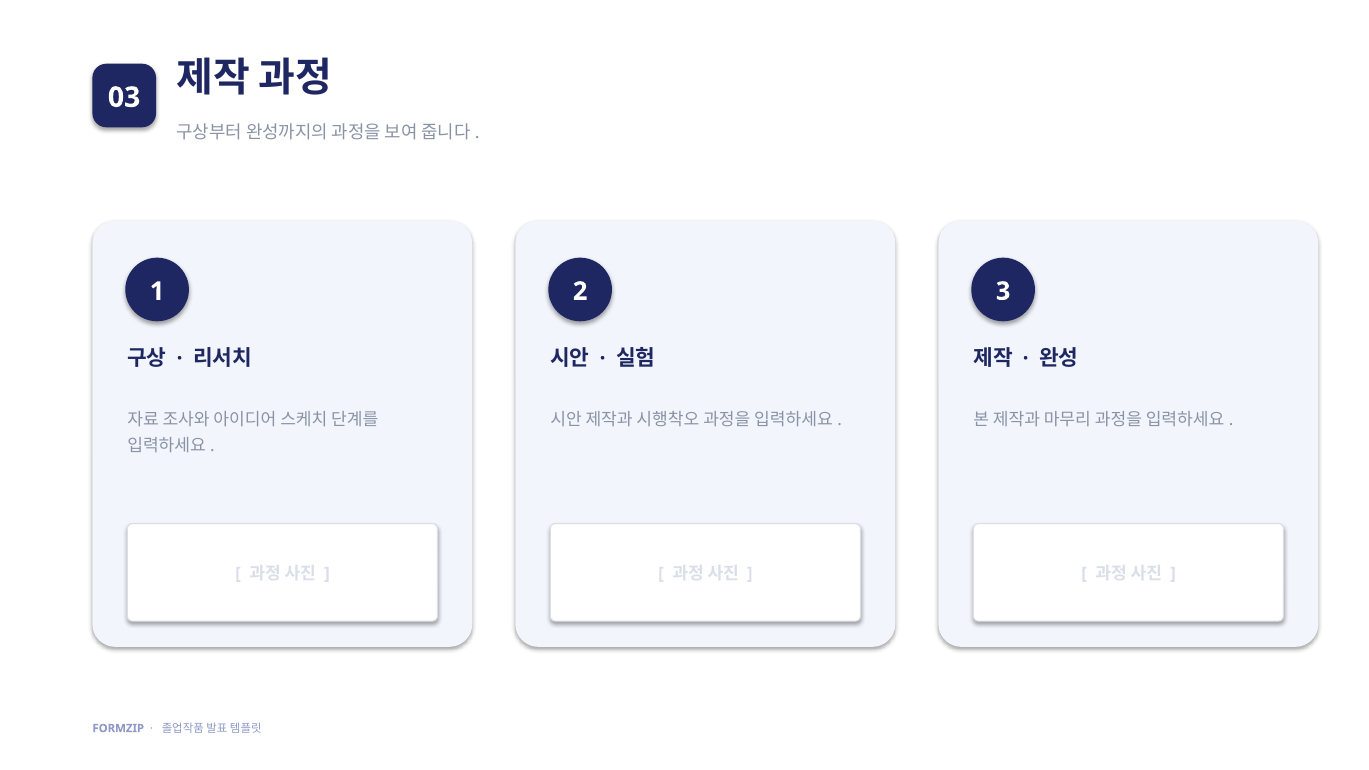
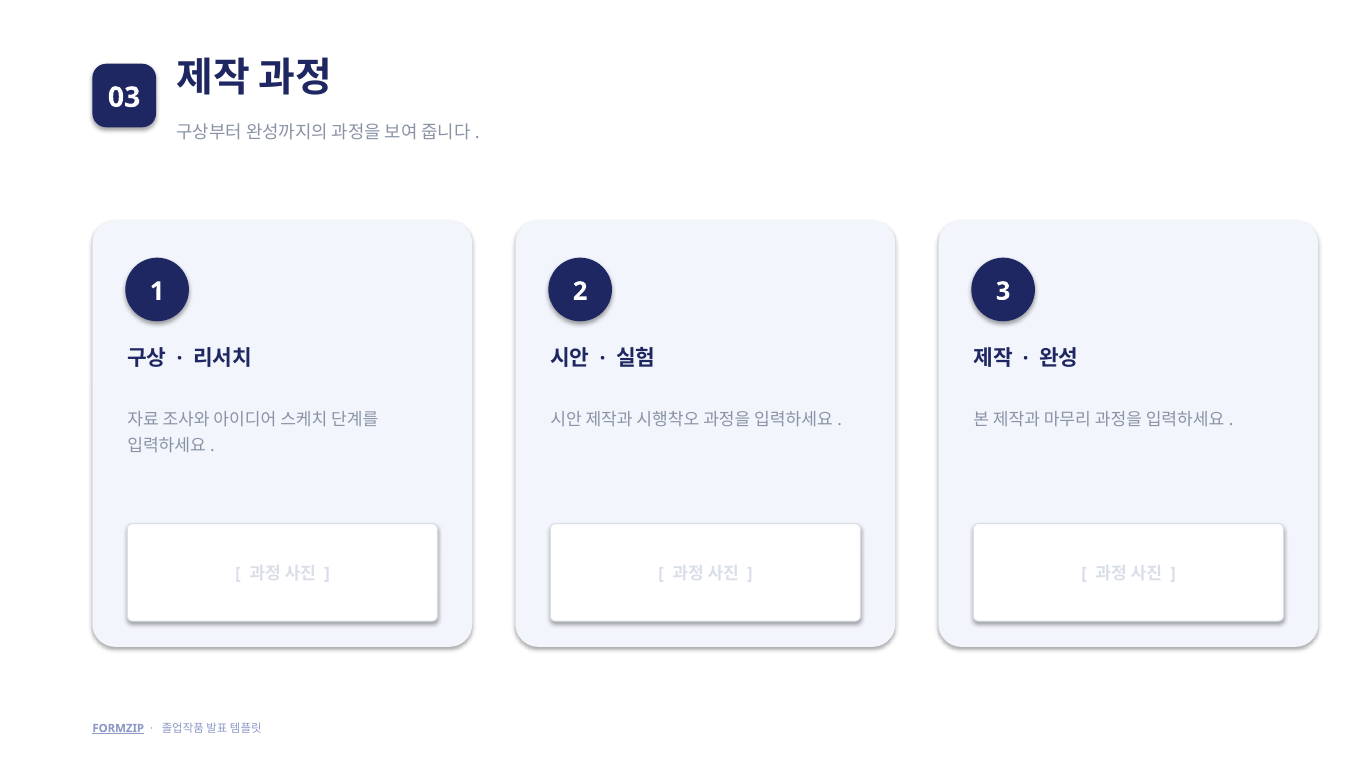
FORMZIP underline: none -> present
